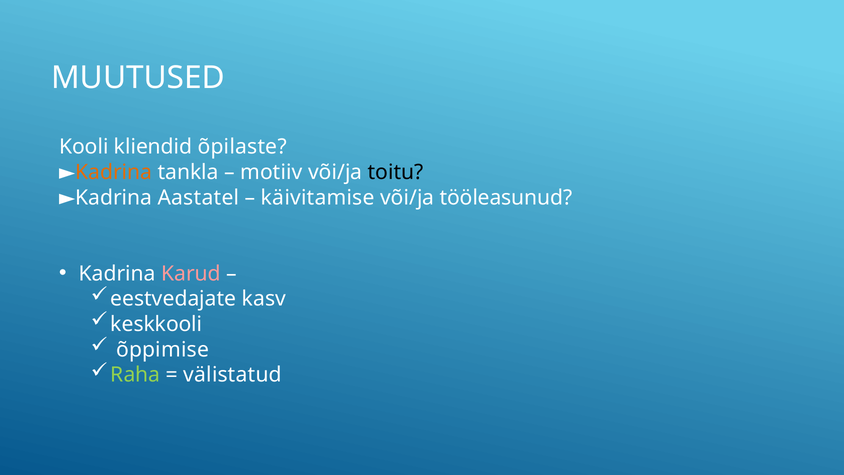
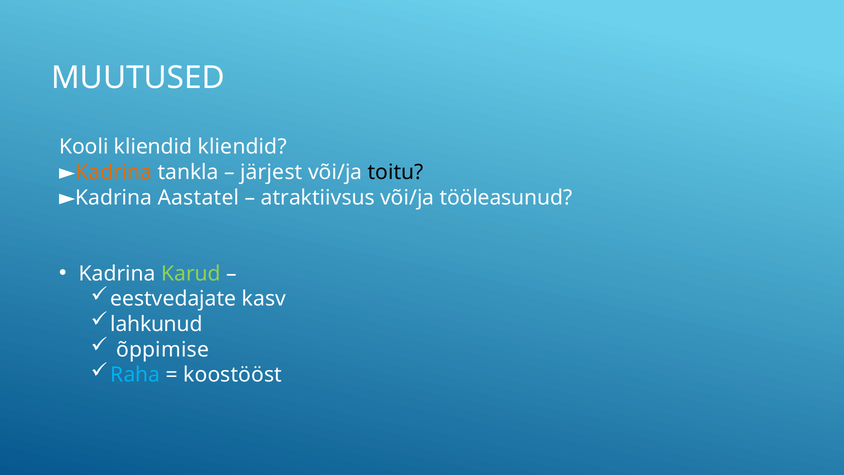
kliendid õpilaste: õpilaste -> kliendid
motiiv: motiiv -> järjest
käivitamise: käivitamise -> atraktiivsus
Karud colour: pink -> light green
keskkooli: keskkooli -> lahkunud
Raha colour: light green -> light blue
välistatud: välistatud -> koostööst
